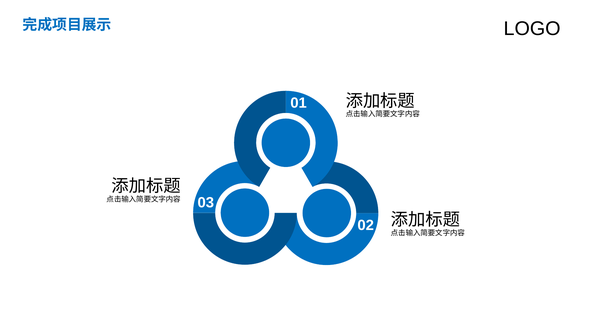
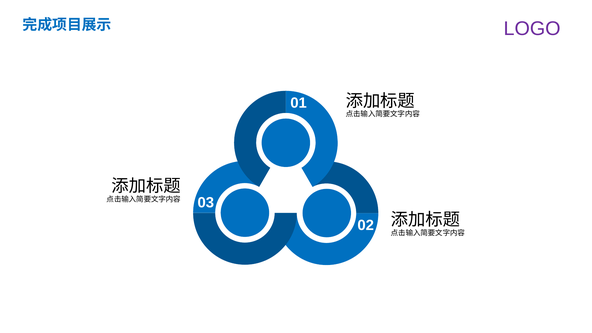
LOGO colour: black -> purple
